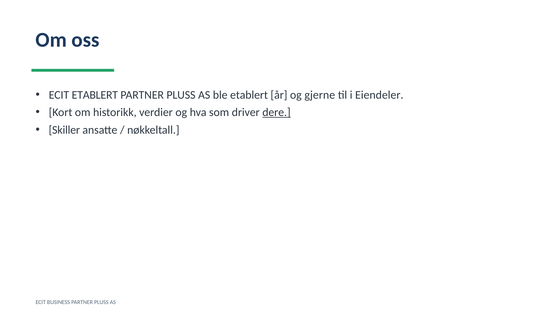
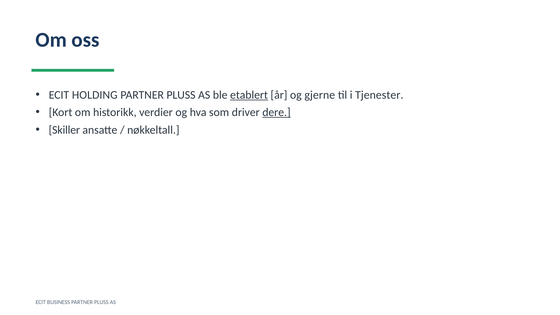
ECIT ETABLERT: ETABLERT -> HOLDING
etablert at (249, 95) underline: none -> present
Eiendeler: Eiendeler -> Tjenester
